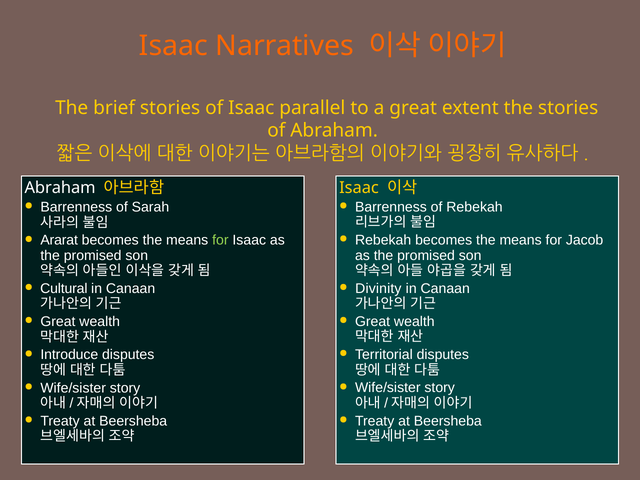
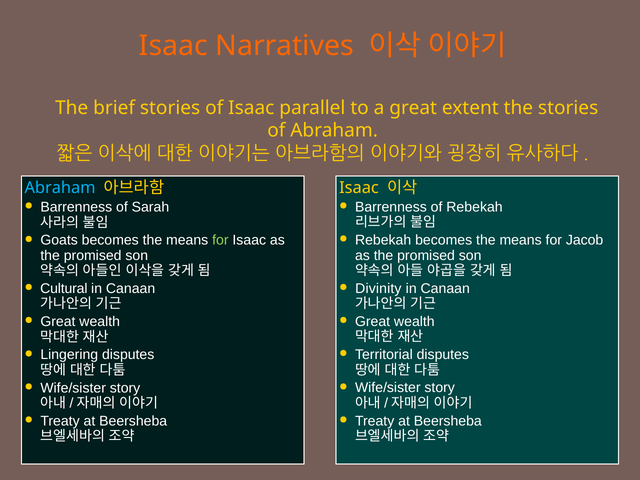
Abraham at (60, 188) colour: white -> light blue
Ararat: Ararat -> Goats
Introduce: Introduce -> Lingering
